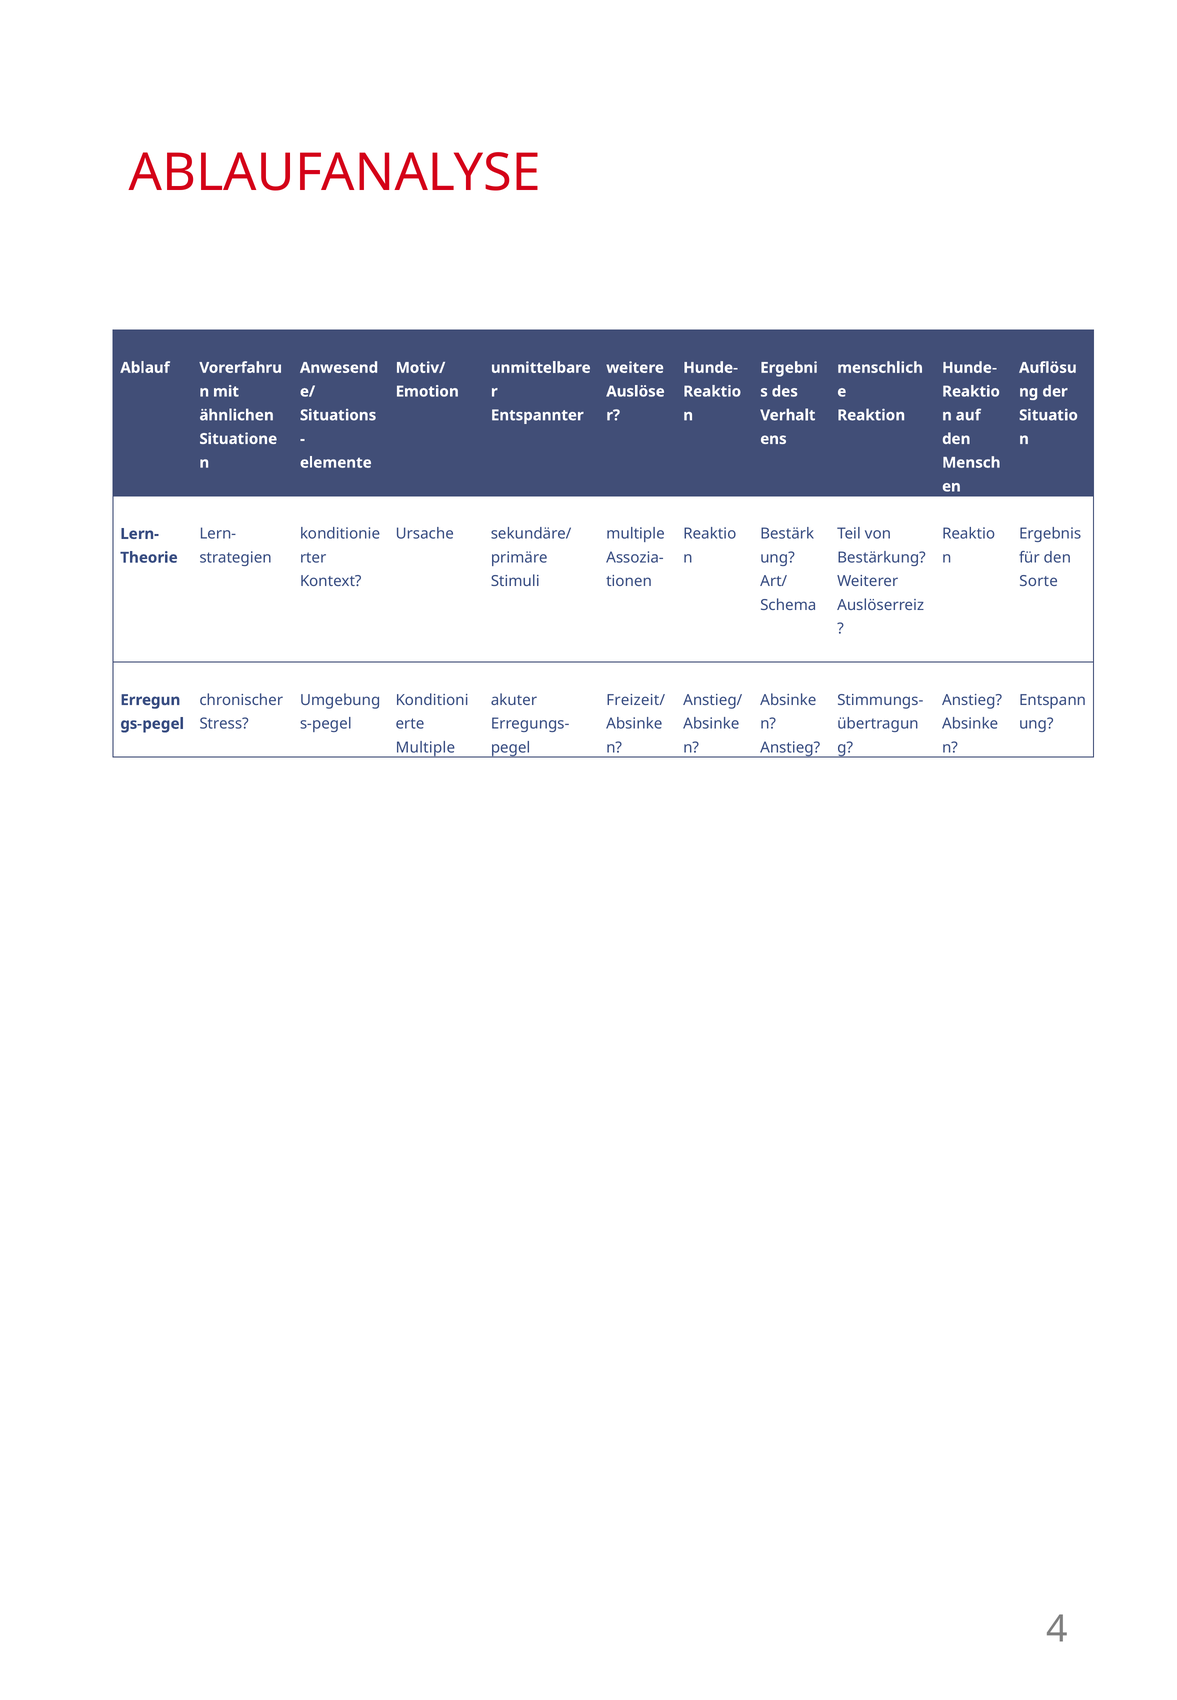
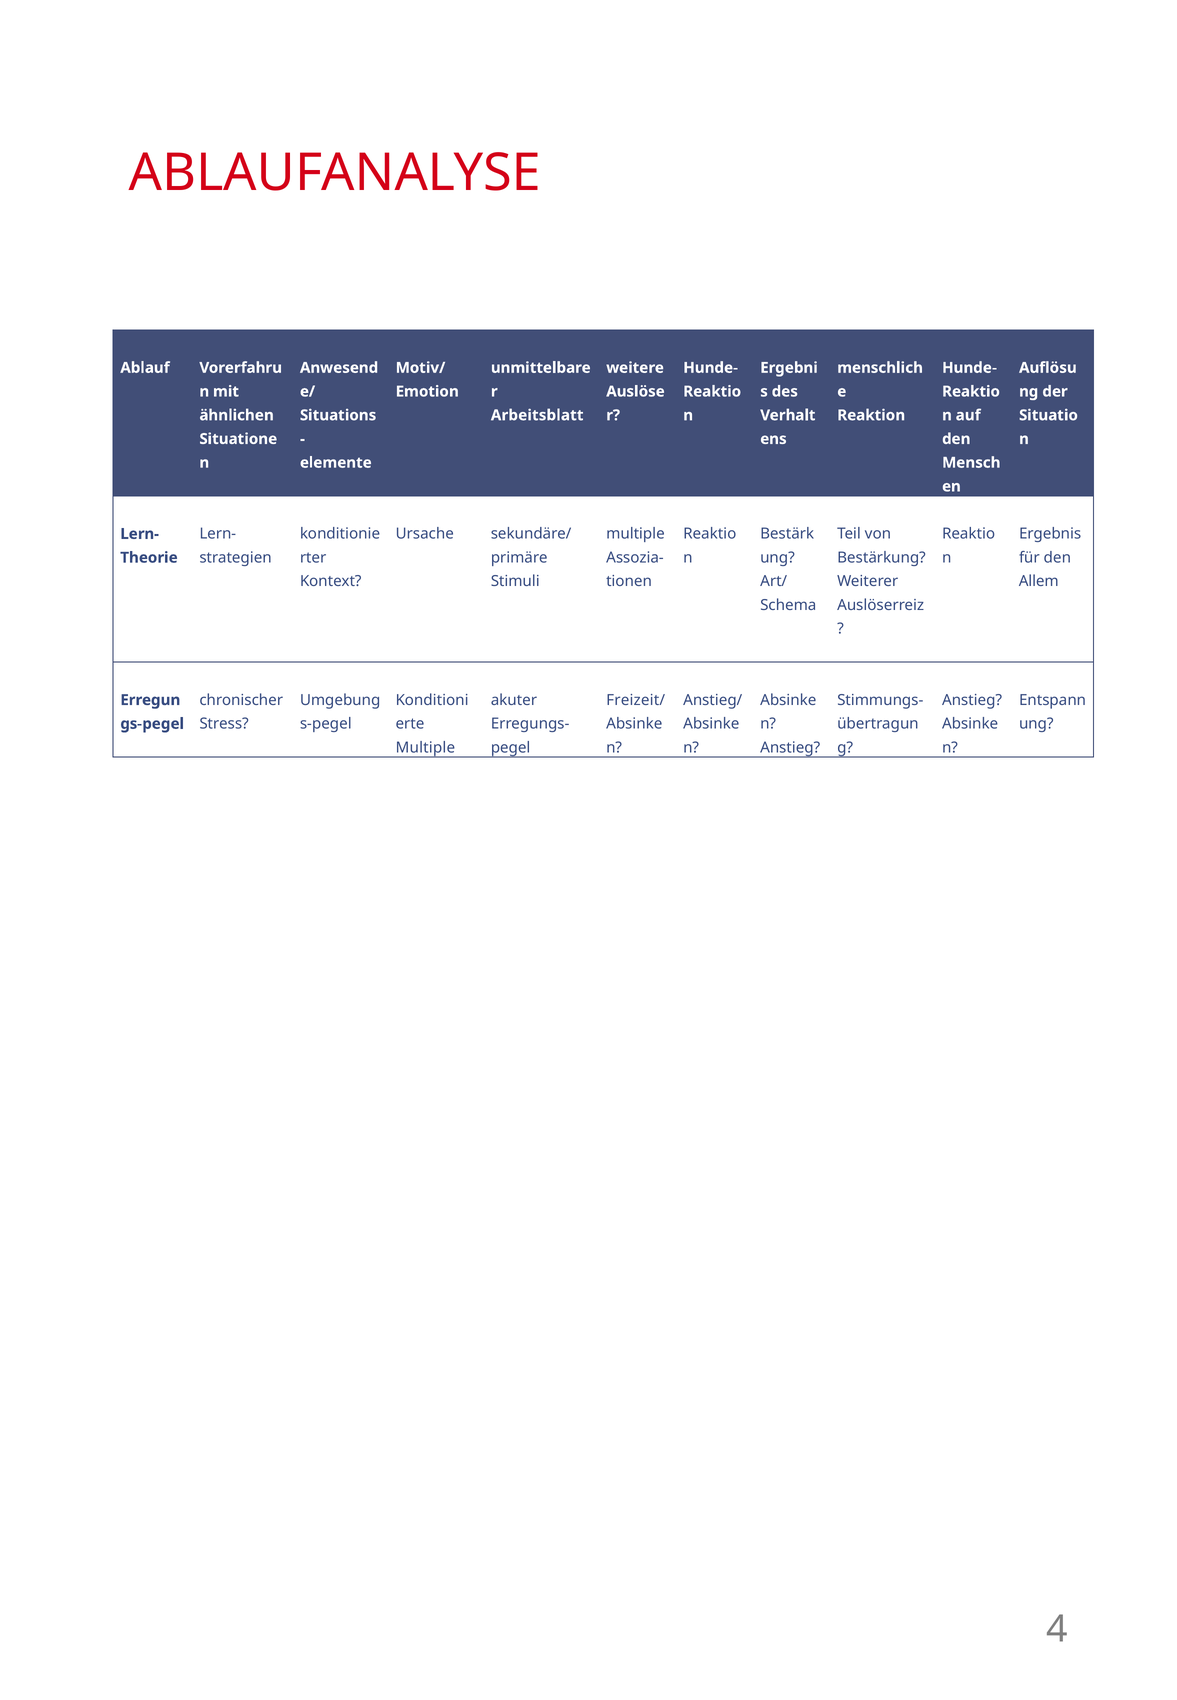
Entspannter: Entspannter -> Arbeitsblatt
Sorte: Sorte -> Allem
